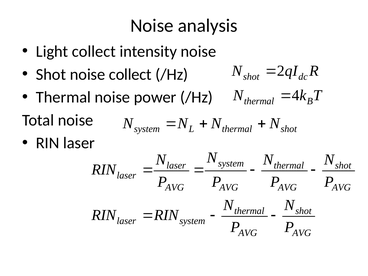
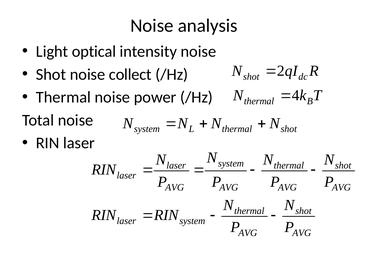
Light collect: collect -> optical
